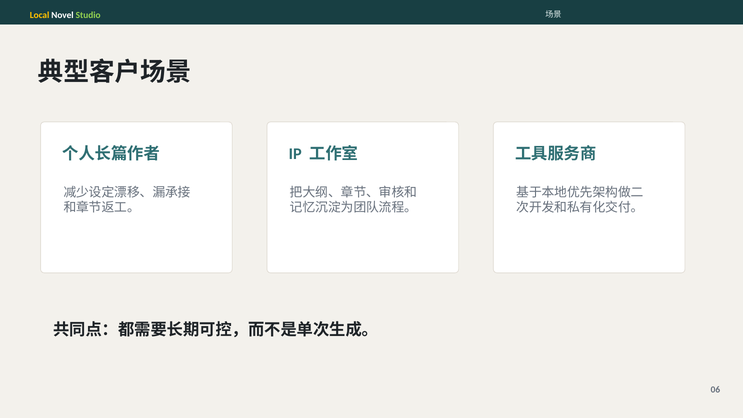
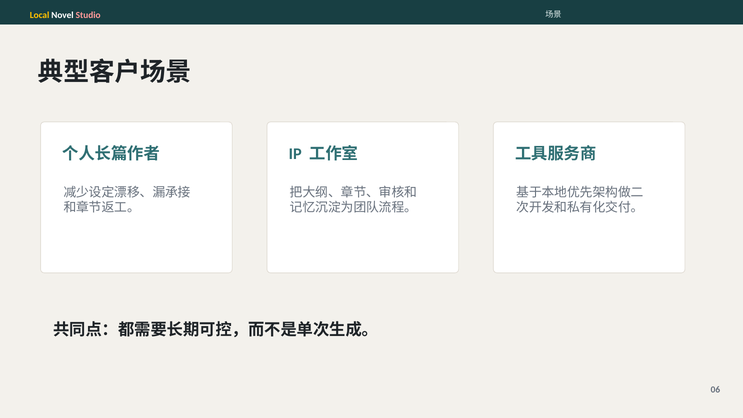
Studio colour: light green -> pink
